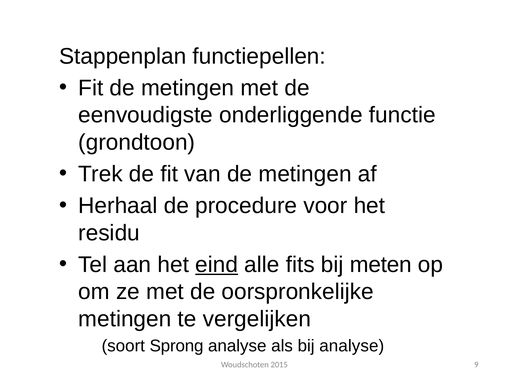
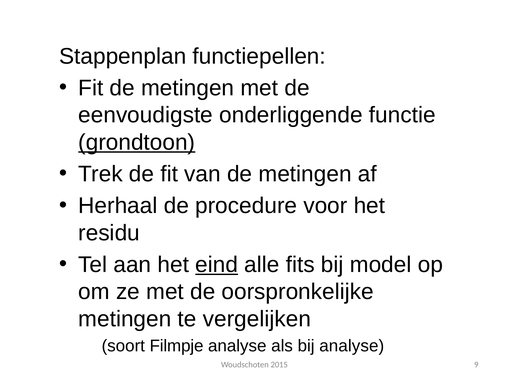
grondtoon underline: none -> present
meten: meten -> model
Sprong: Sprong -> Filmpje
